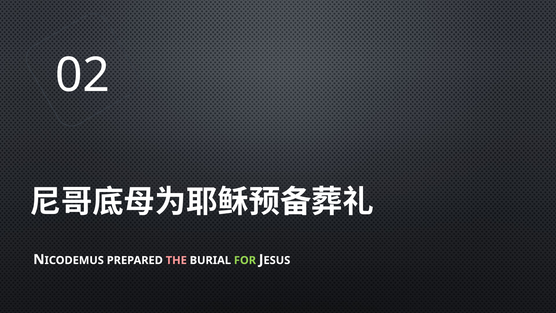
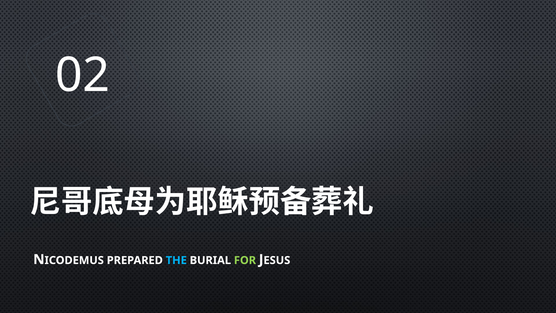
THE colour: pink -> light blue
